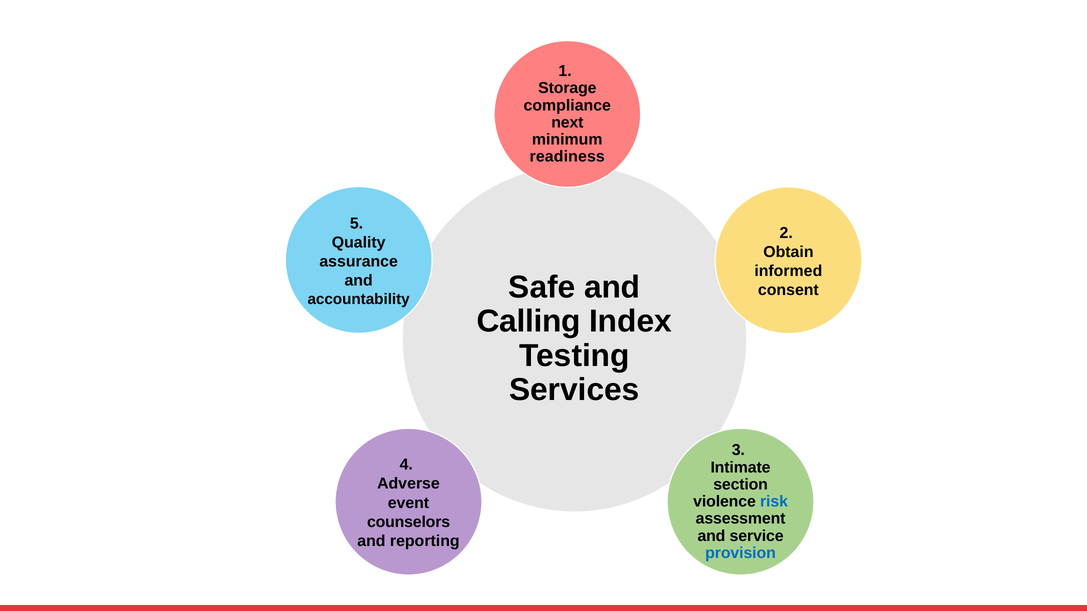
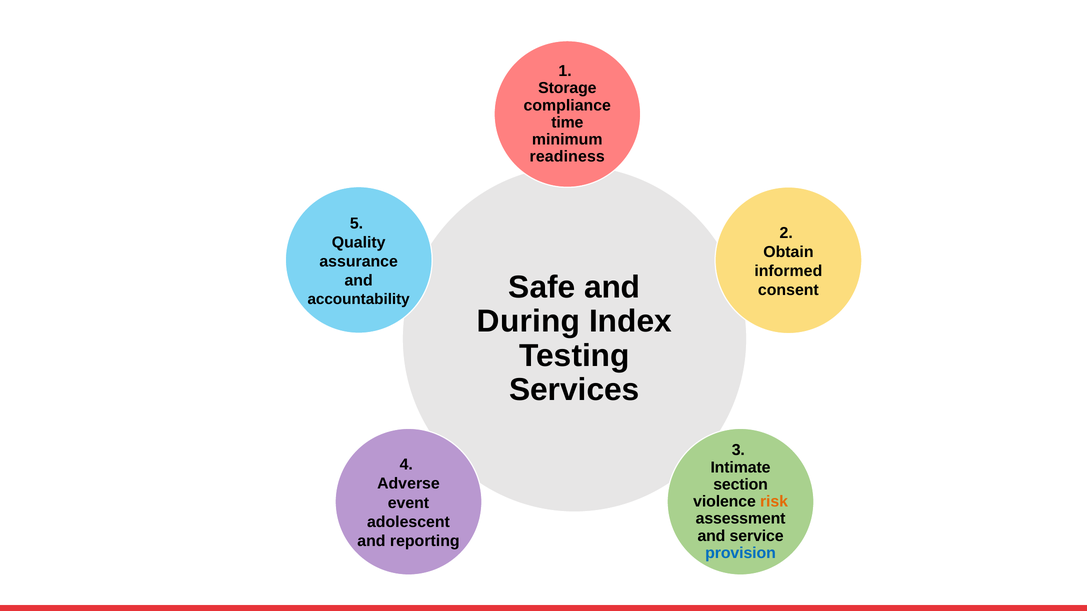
next: next -> time
Calling: Calling -> During
risk colour: blue -> orange
counselors: counselors -> adolescent
